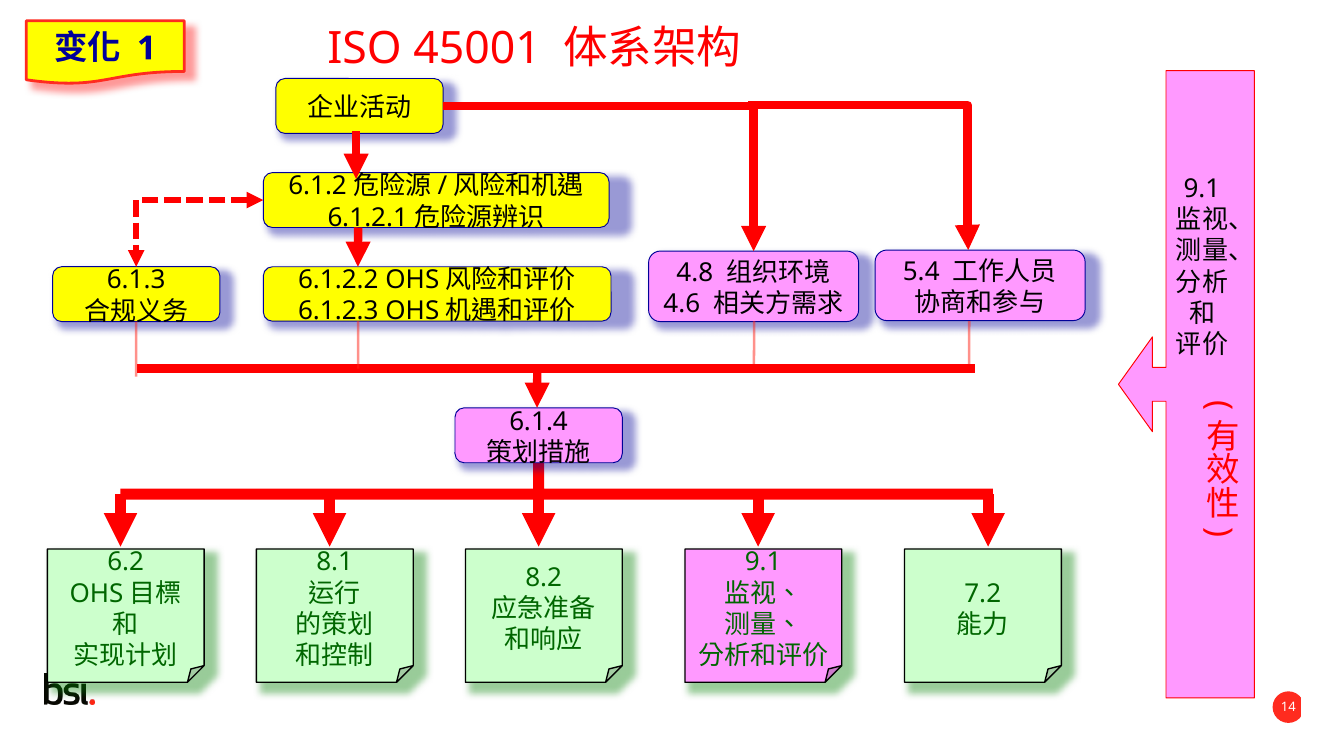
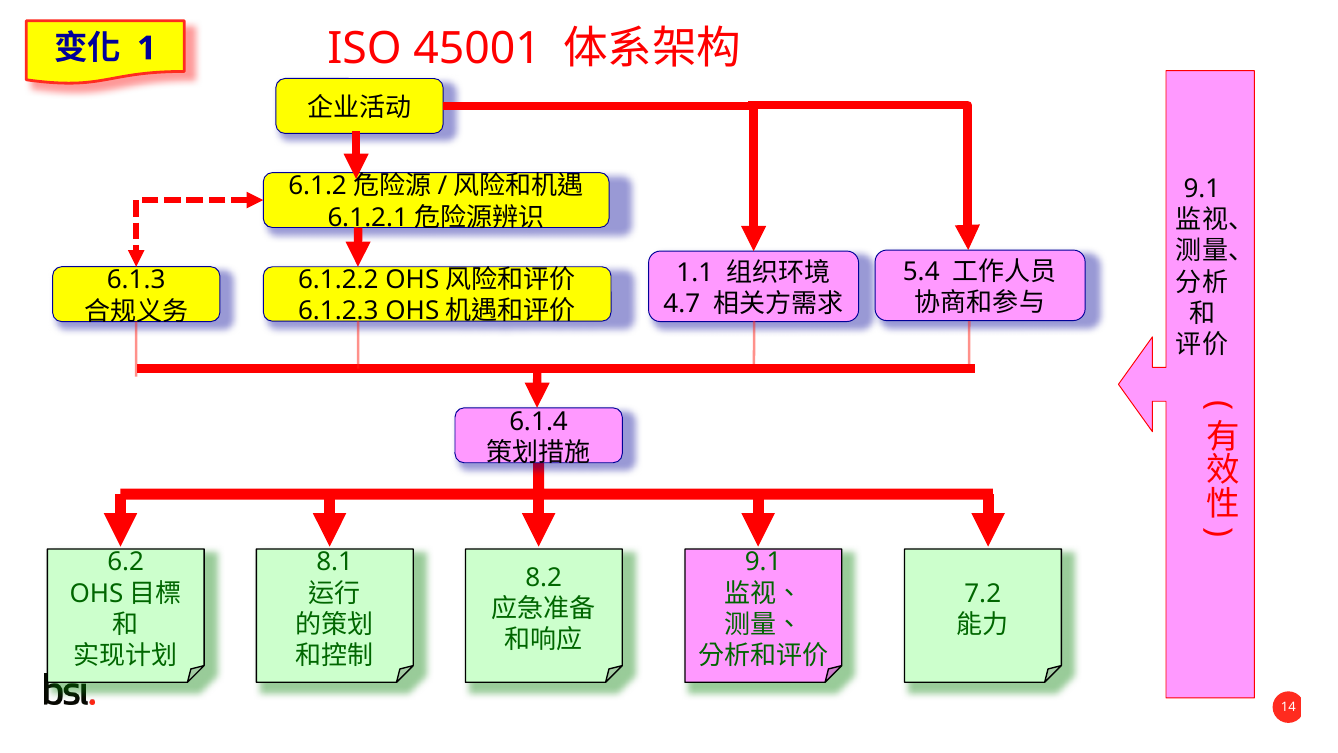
4.8: 4.8 -> 1.1
4.6: 4.6 -> 4.7
